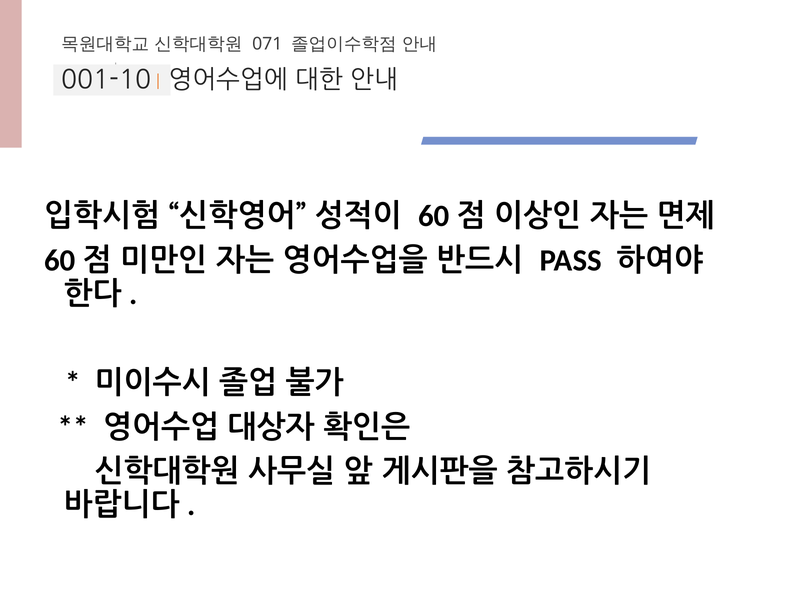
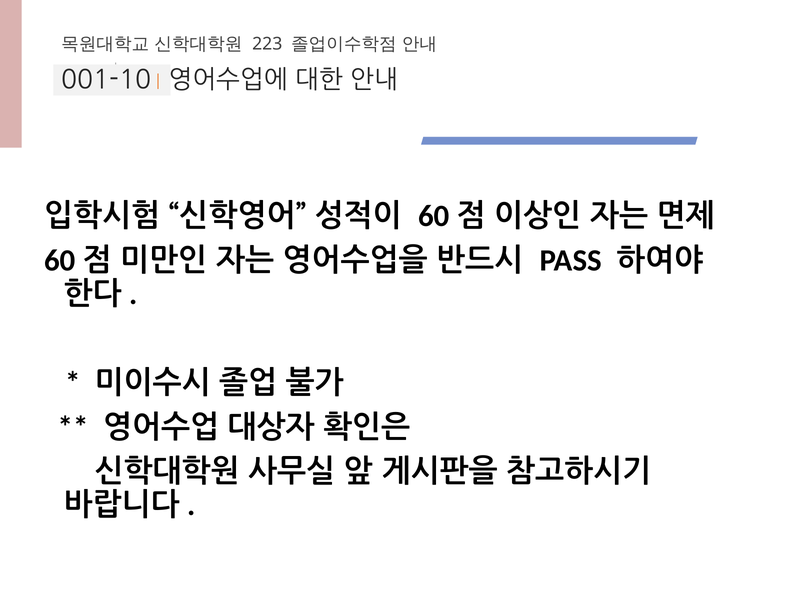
071: 071 -> 223
